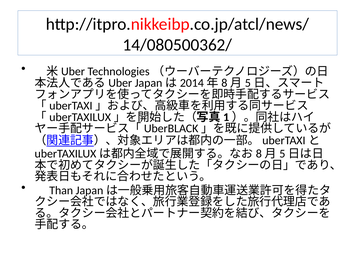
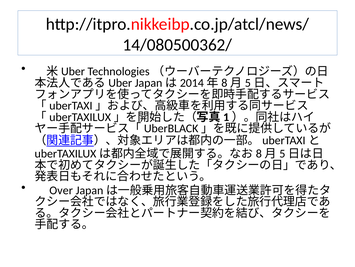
Than: Than -> Over
